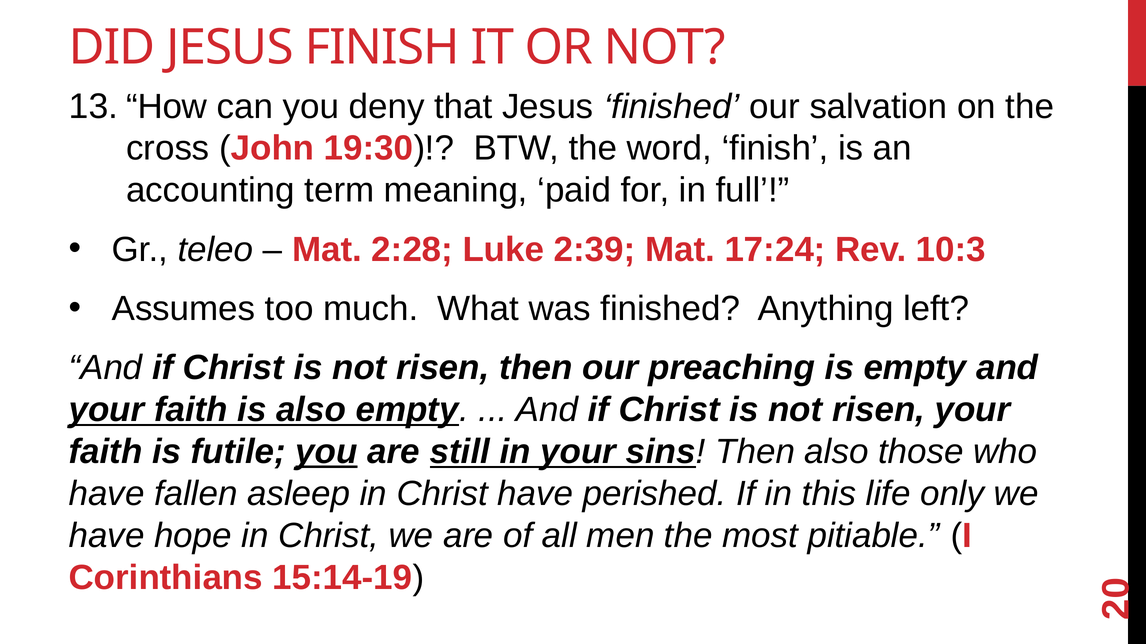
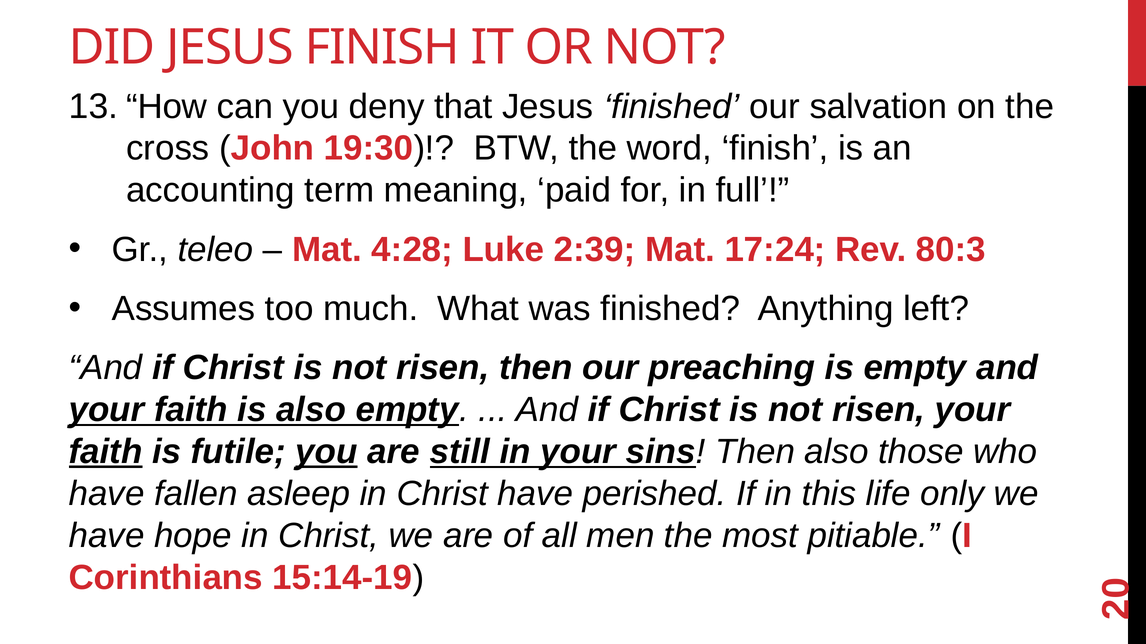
2:28: 2:28 -> 4:28
10:3: 10:3 -> 80:3
faith at (106, 452) underline: none -> present
